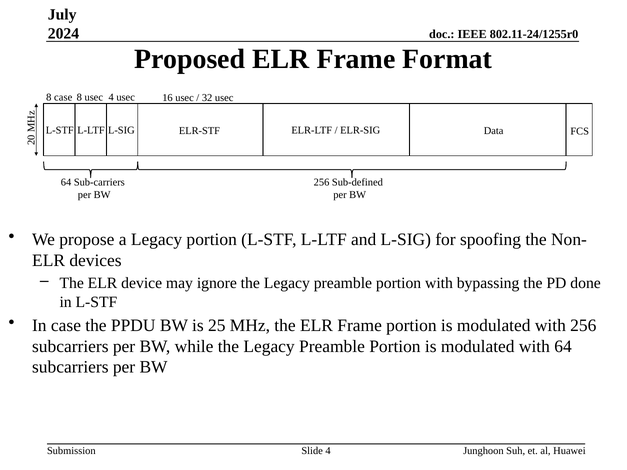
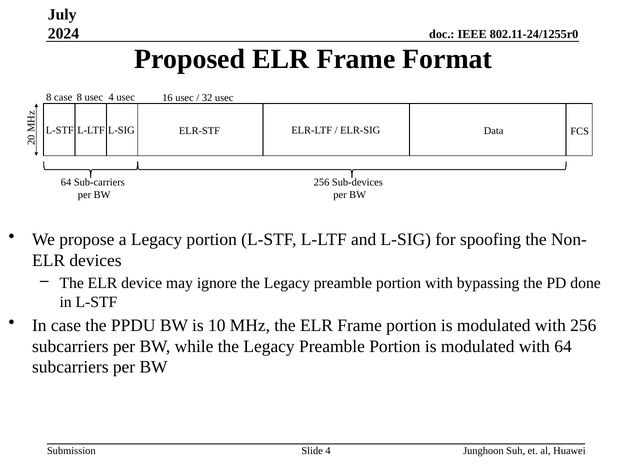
Sub-defined: Sub-defined -> Sub-devices
25: 25 -> 10
